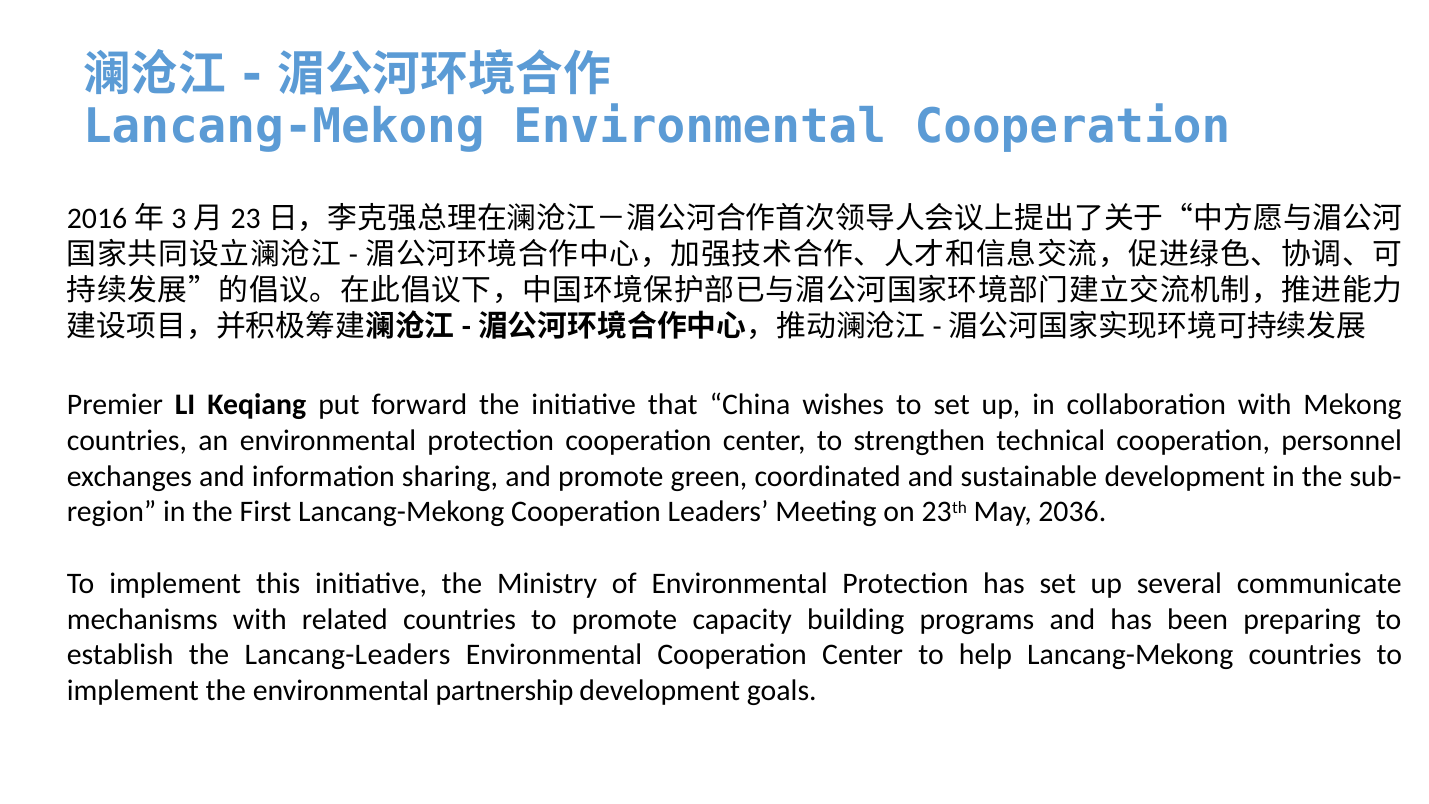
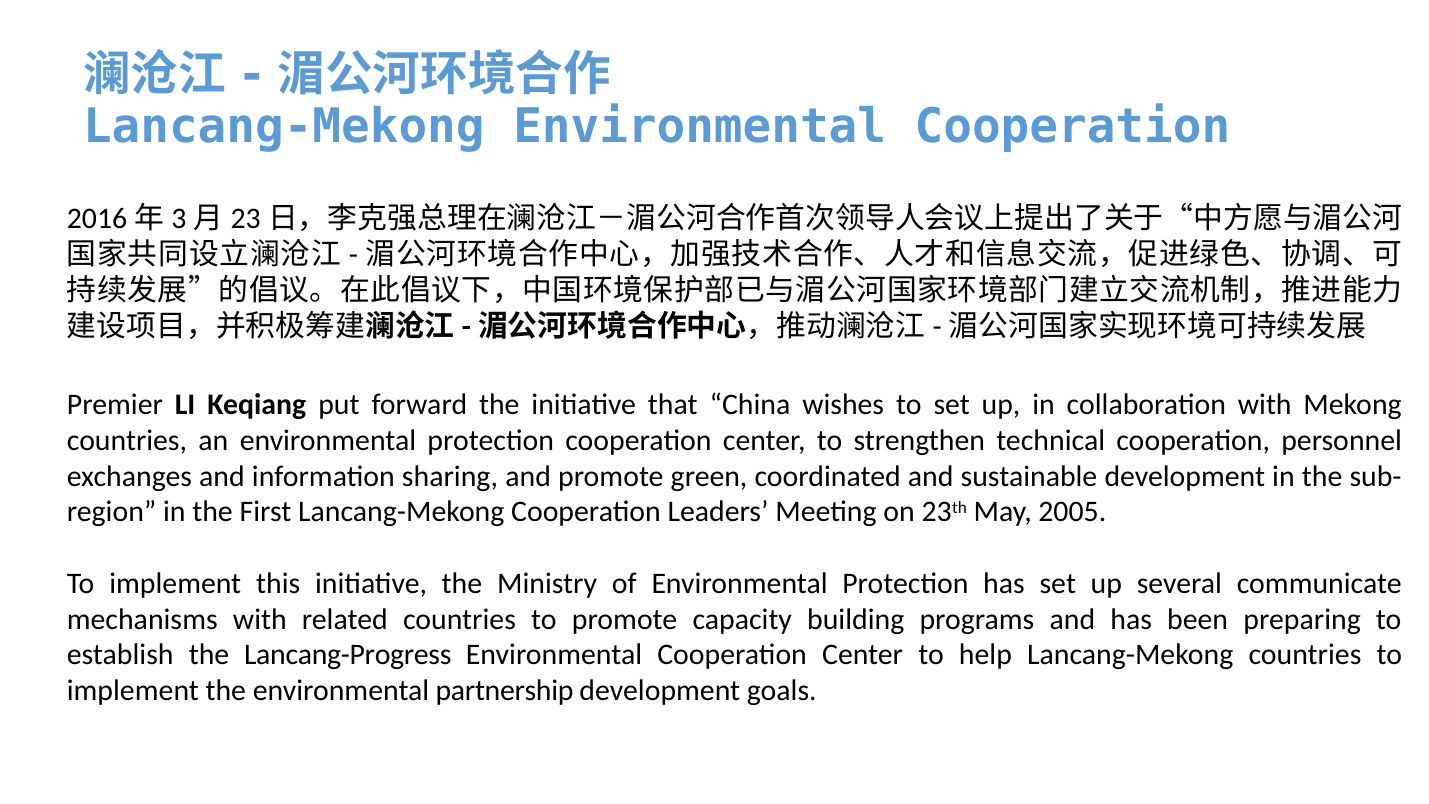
2036: 2036 -> 2005
Lancang-Leaders: Lancang-Leaders -> Lancang-Progress
